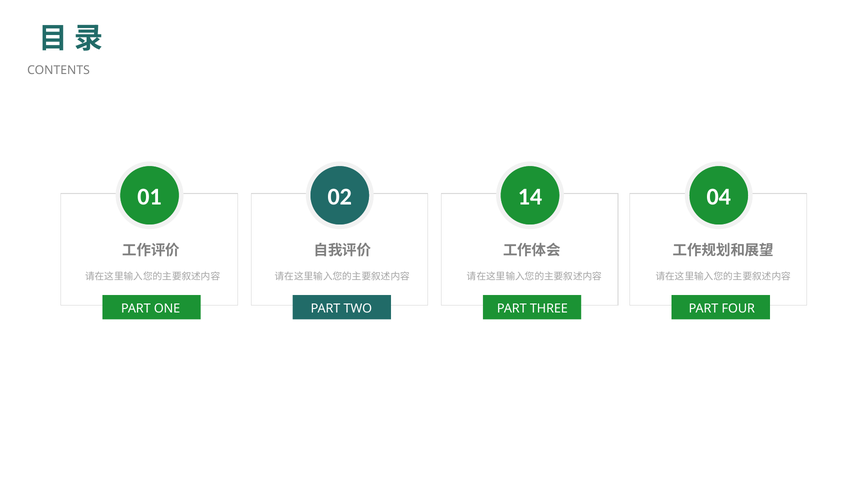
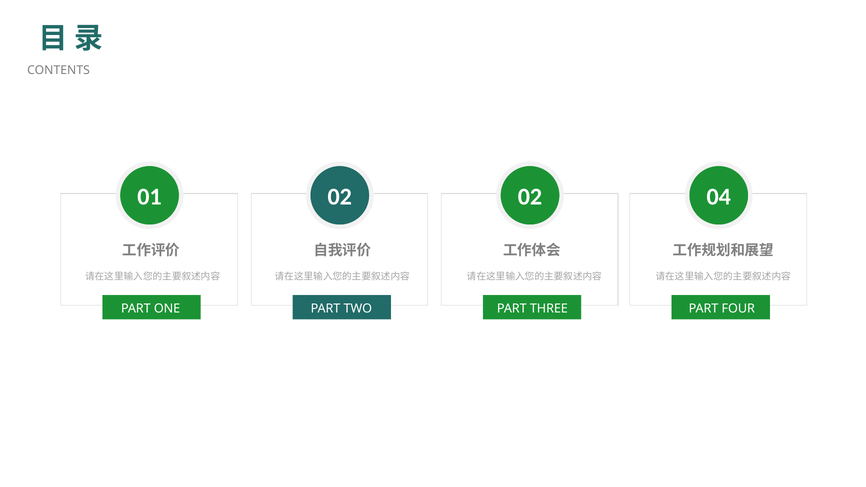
02 14: 14 -> 02
